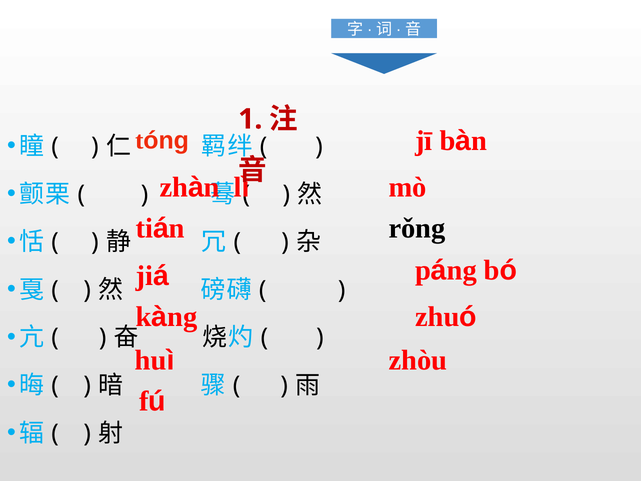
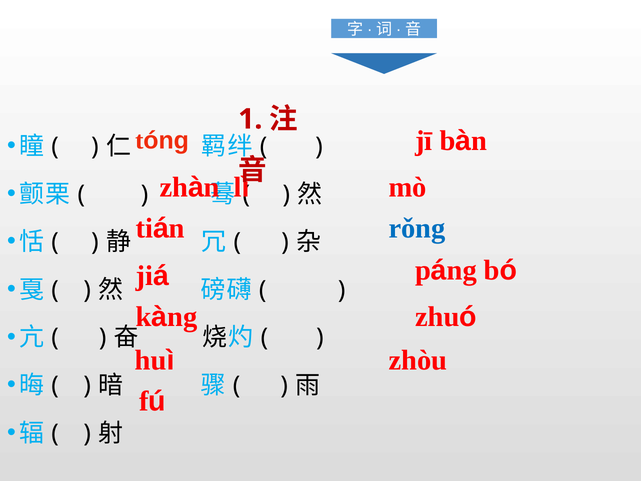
rǒng colour: black -> blue
